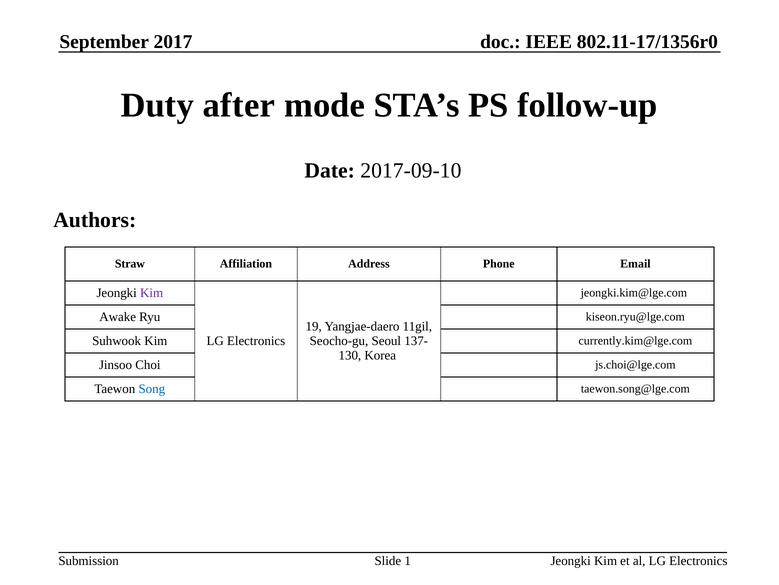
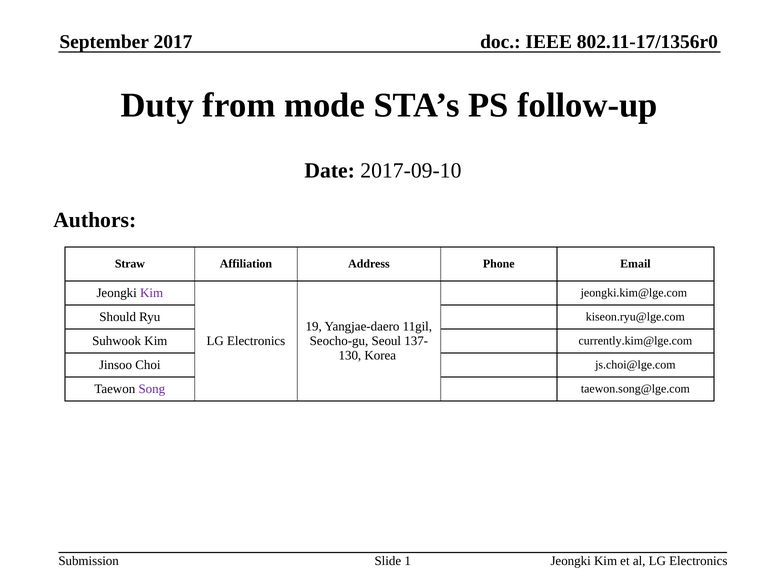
after: after -> from
Awake: Awake -> Should
Song colour: blue -> purple
